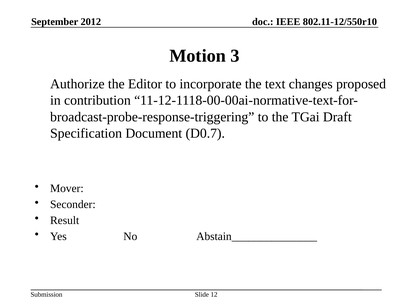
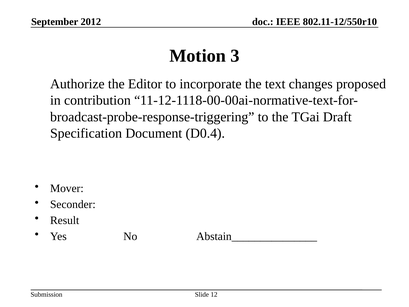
D0.7: D0.7 -> D0.4
